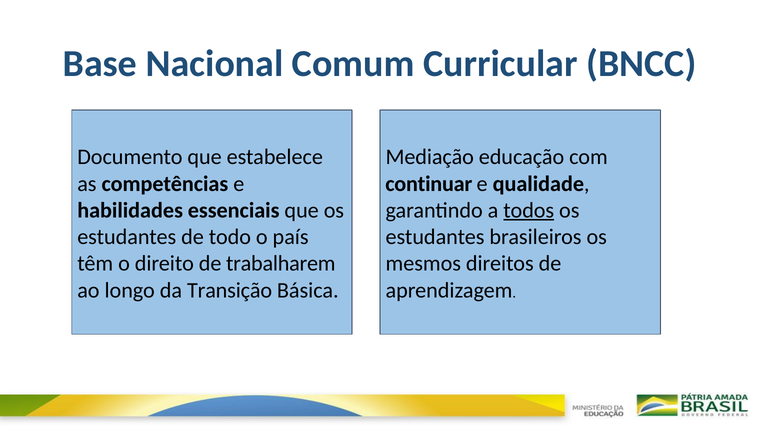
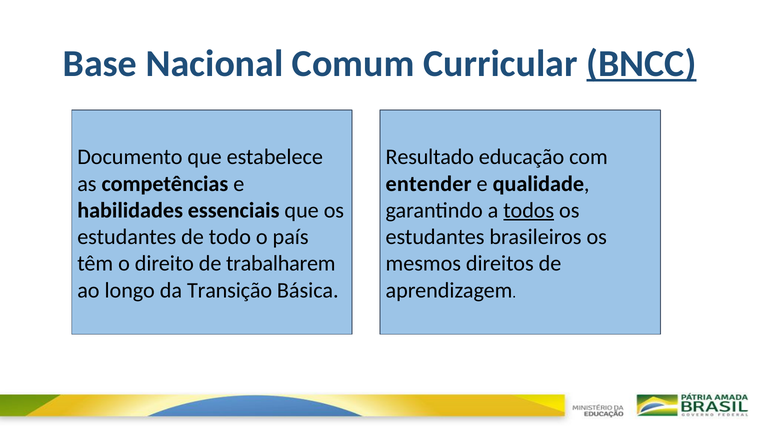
BNCC underline: none -> present
Mediação: Mediação -> Resultado
continuar: continuar -> entender
